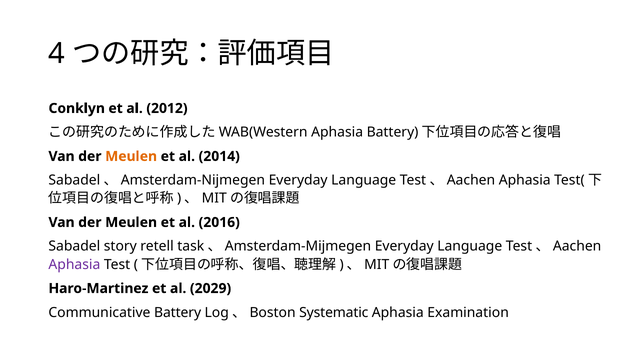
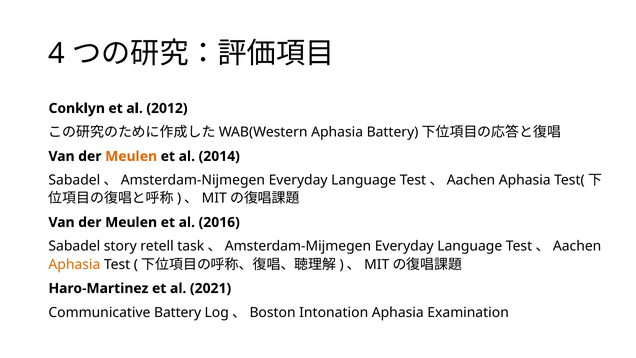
Aphasia at (74, 264) colour: purple -> orange
2029: 2029 -> 2021
Systematic: Systematic -> Intonation
